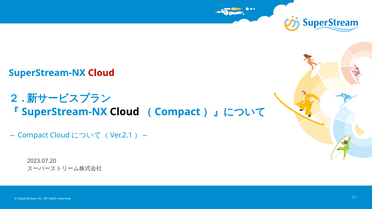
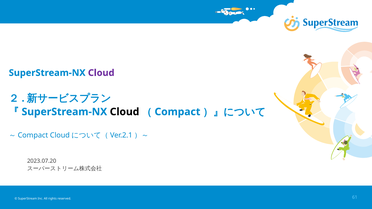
Cloud at (101, 73) colour: red -> purple
